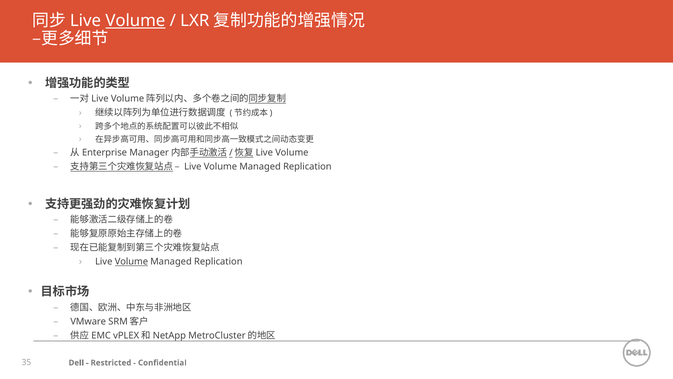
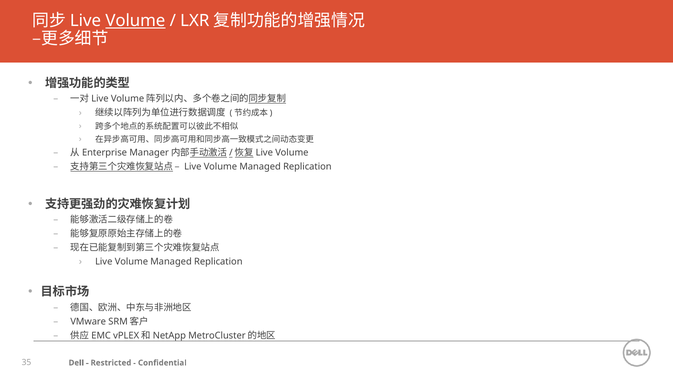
Volume at (131, 262) underline: present -> none
